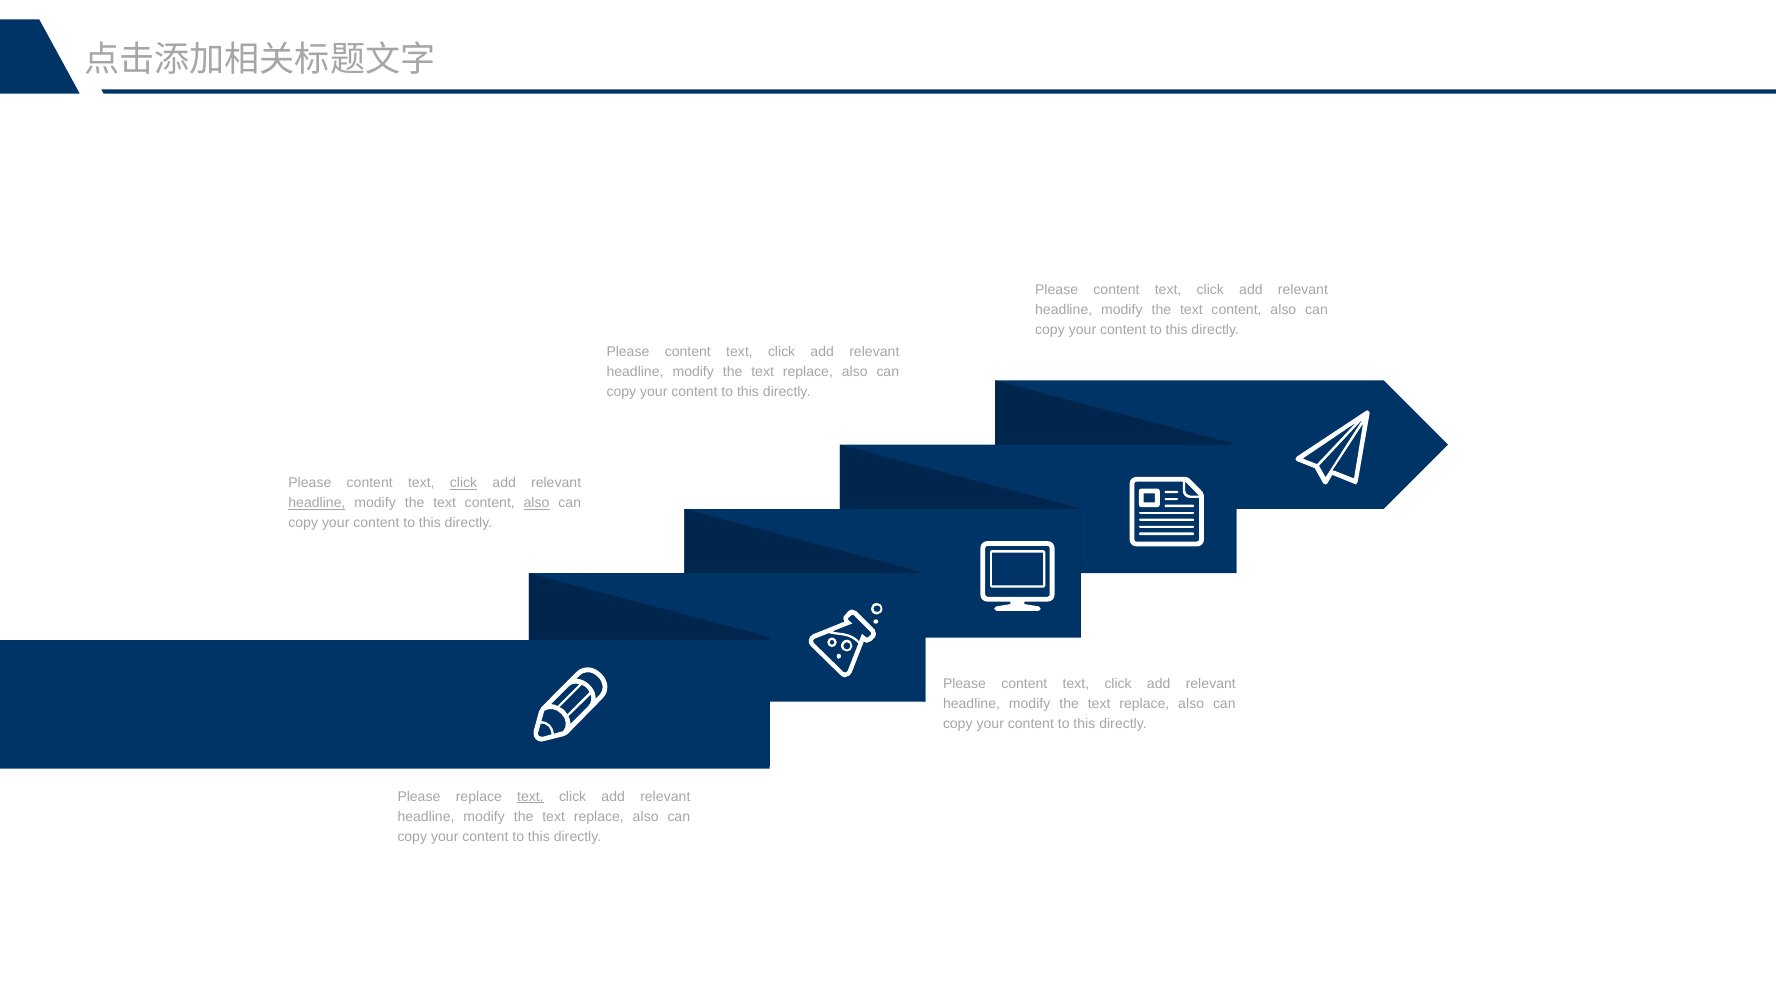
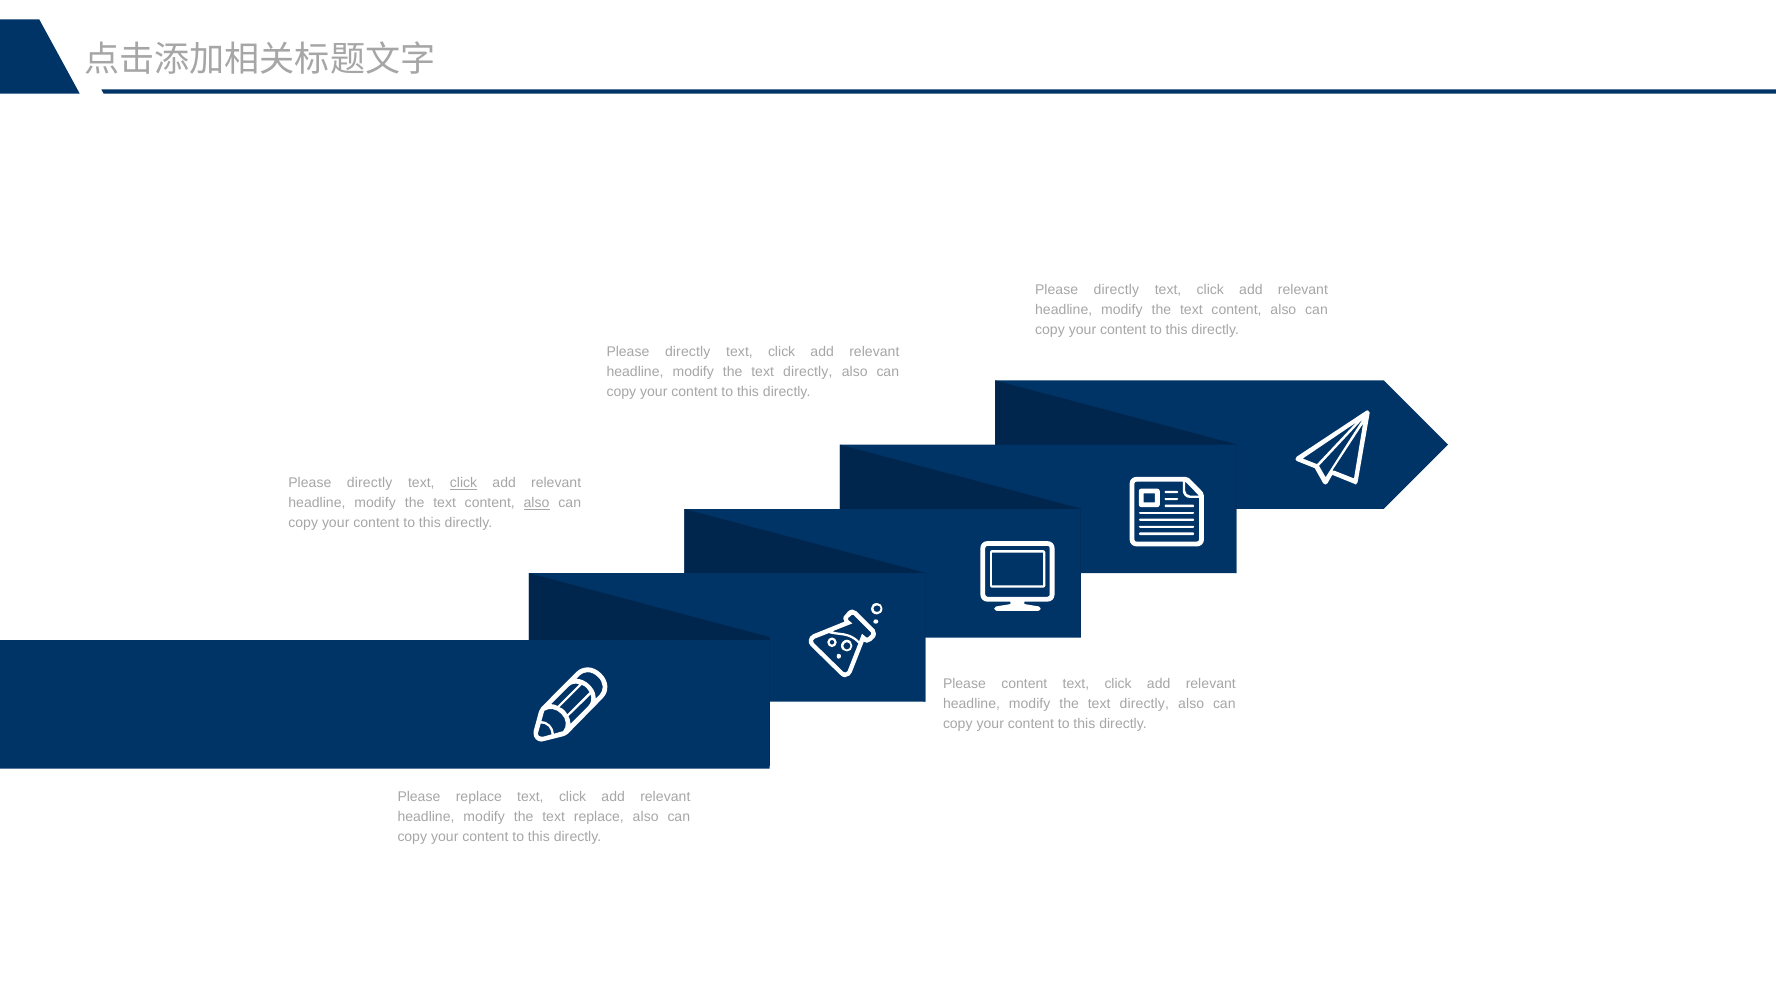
content at (1116, 290): content -> directly
content at (688, 352): content -> directly
replace at (808, 372): replace -> directly
content at (370, 483): content -> directly
headline at (317, 503) underline: present -> none
replace at (1144, 704): replace -> directly
text at (530, 797) underline: present -> none
